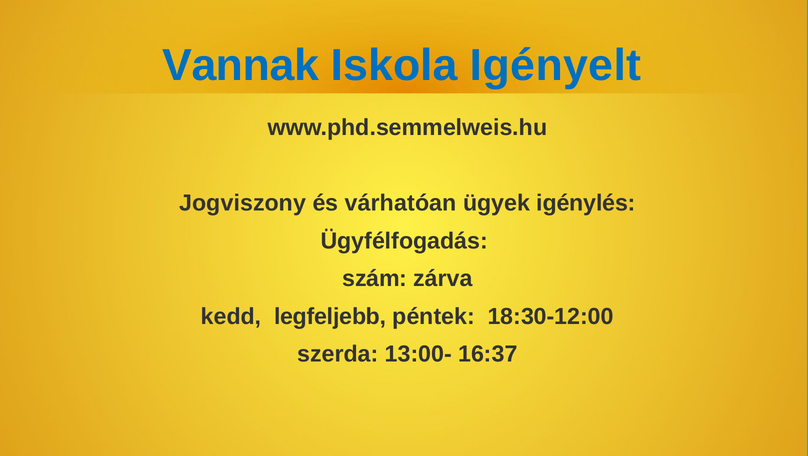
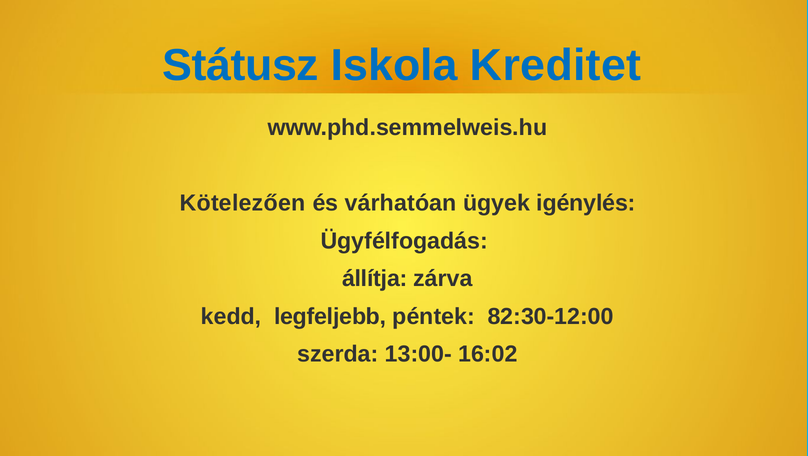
Vannak: Vannak -> Státusz
Igényelt: Igényelt -> Kreditet
Jogviszony: Jogviszony -> Kötelezően
szám: szám -> állítja
18:30-12:00: 18:30-12:00 -> 82:30-12:00
16:37: 16:37 -> 16:02
